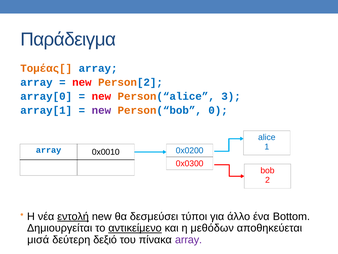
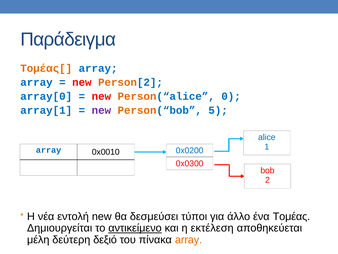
3: 3 -> 0
0: 0 -> 5
εντολή underline: present -> none
Bottom: Bottom -> Τομέας
μεθόδων: μεθόδων -> εκτέλεση
μισά: μισά -> μέλη
array at (189, 239) colour: purple -> orange
